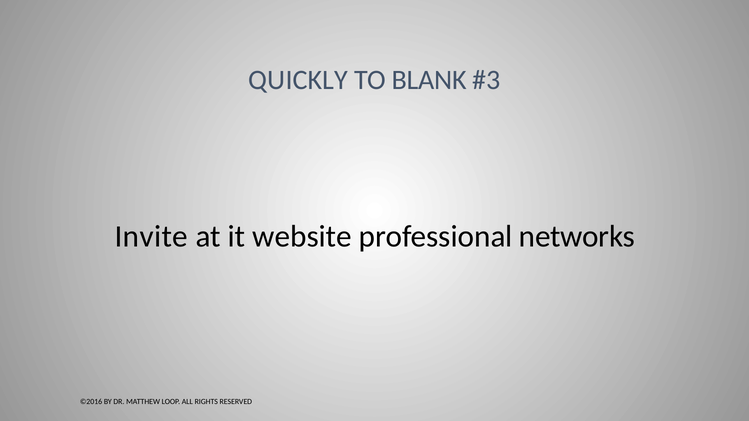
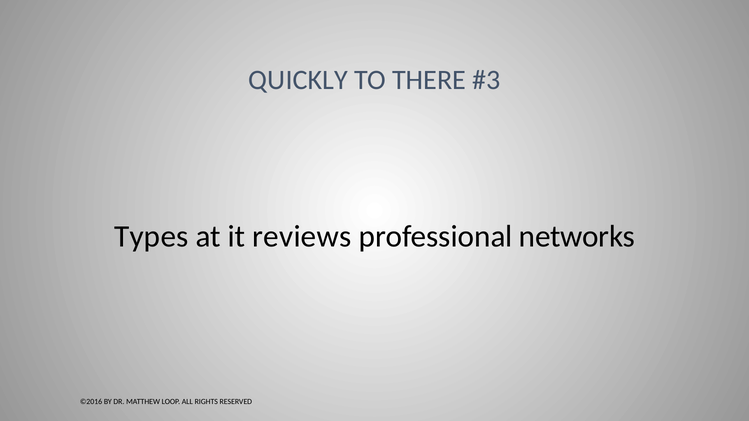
BLANK: BLANK -> THERE
Invite: Invite -> Types
website: website -> reviews
